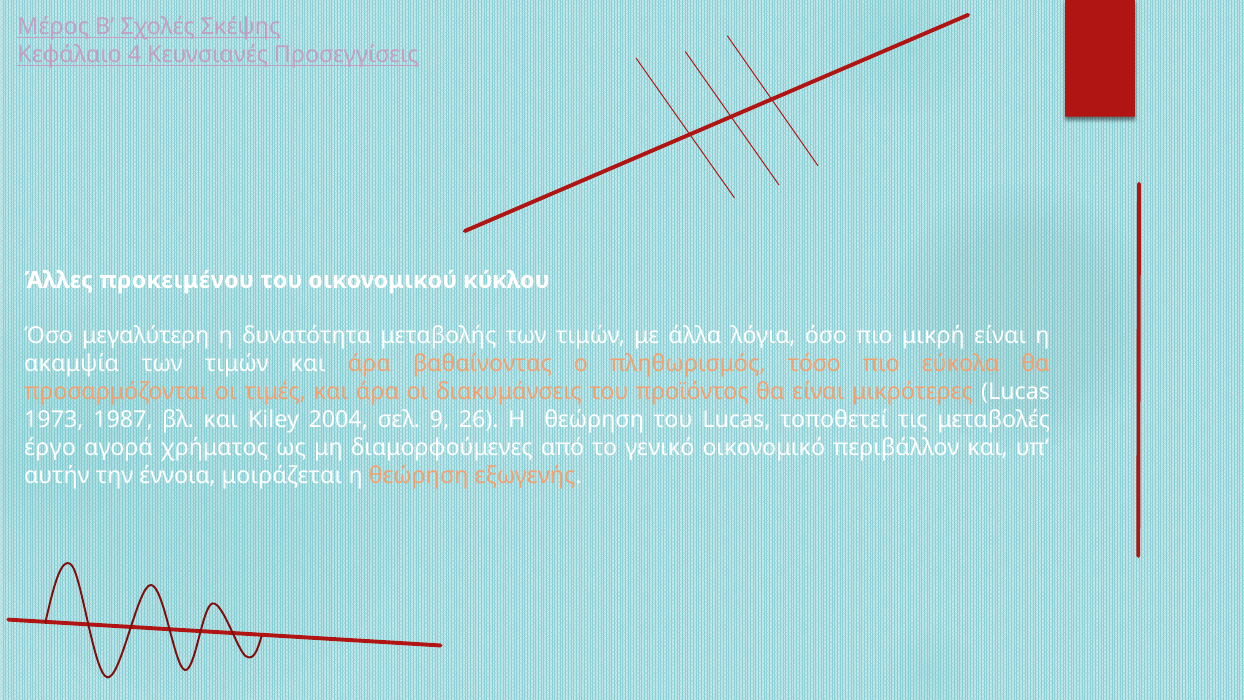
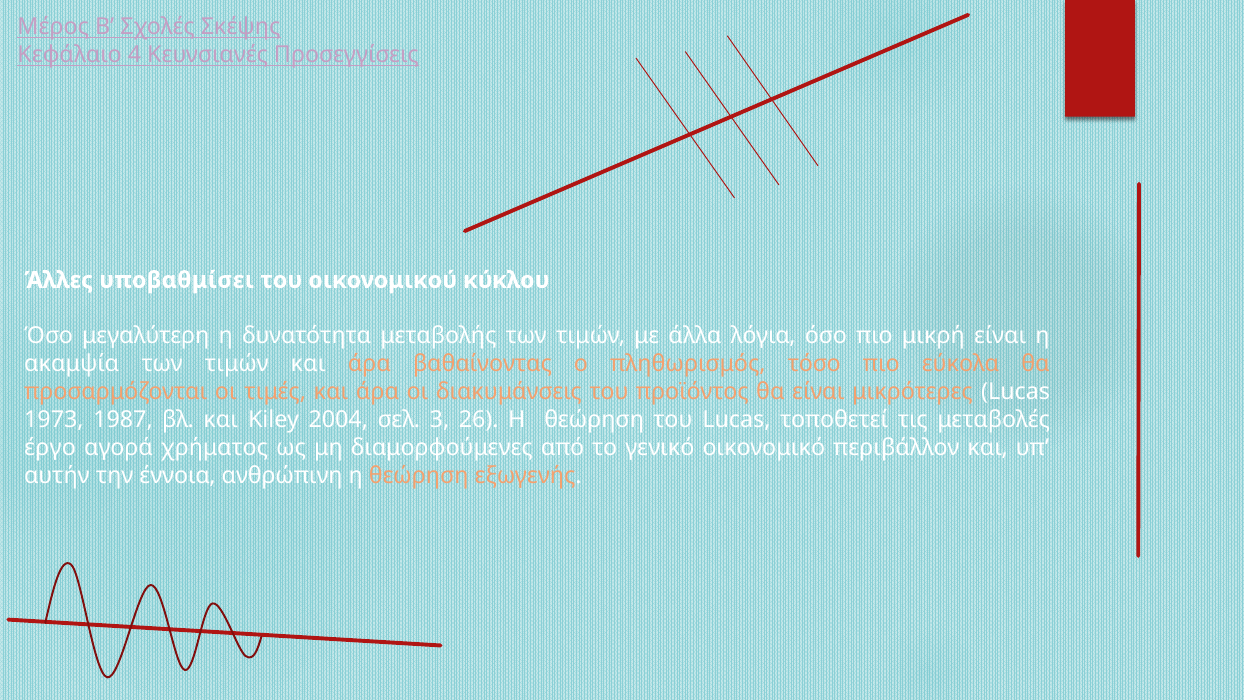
προκειμένου: προκειμένου -> υποβαθμίσει
9: 9 -> 3
μοιράζεται: μοιράζεται -> ανθρώπινη
